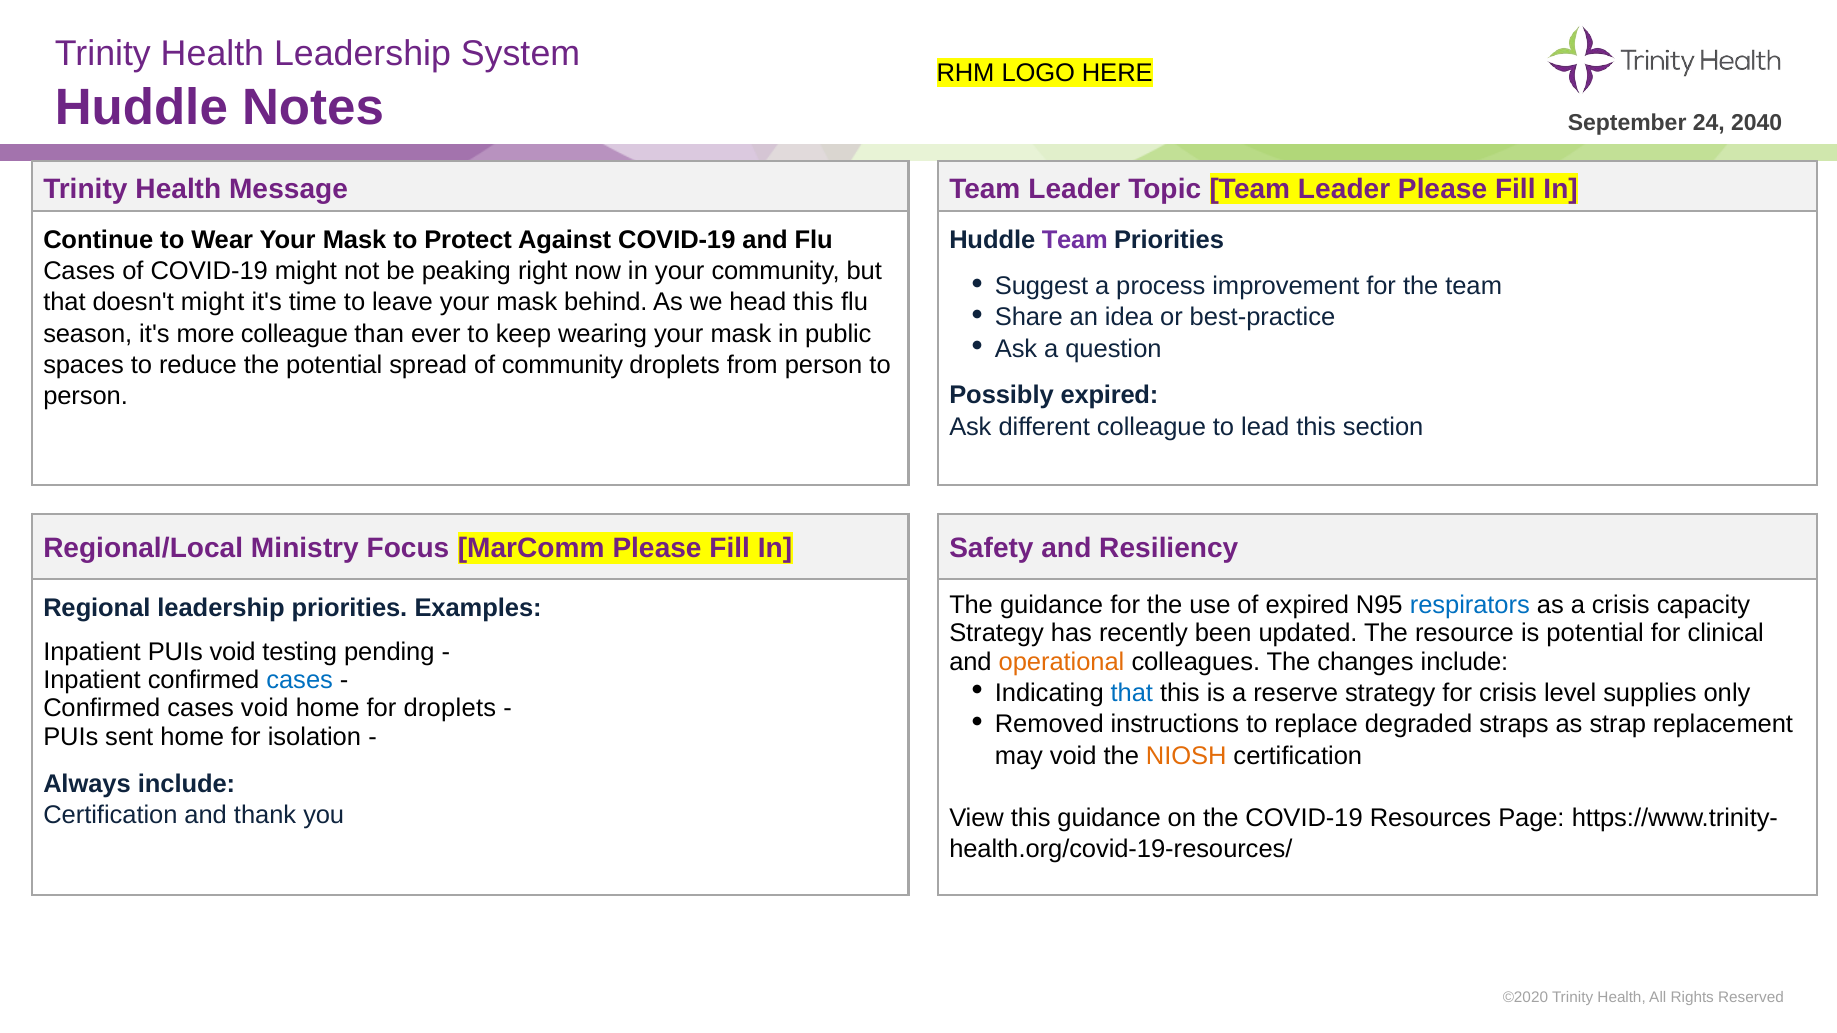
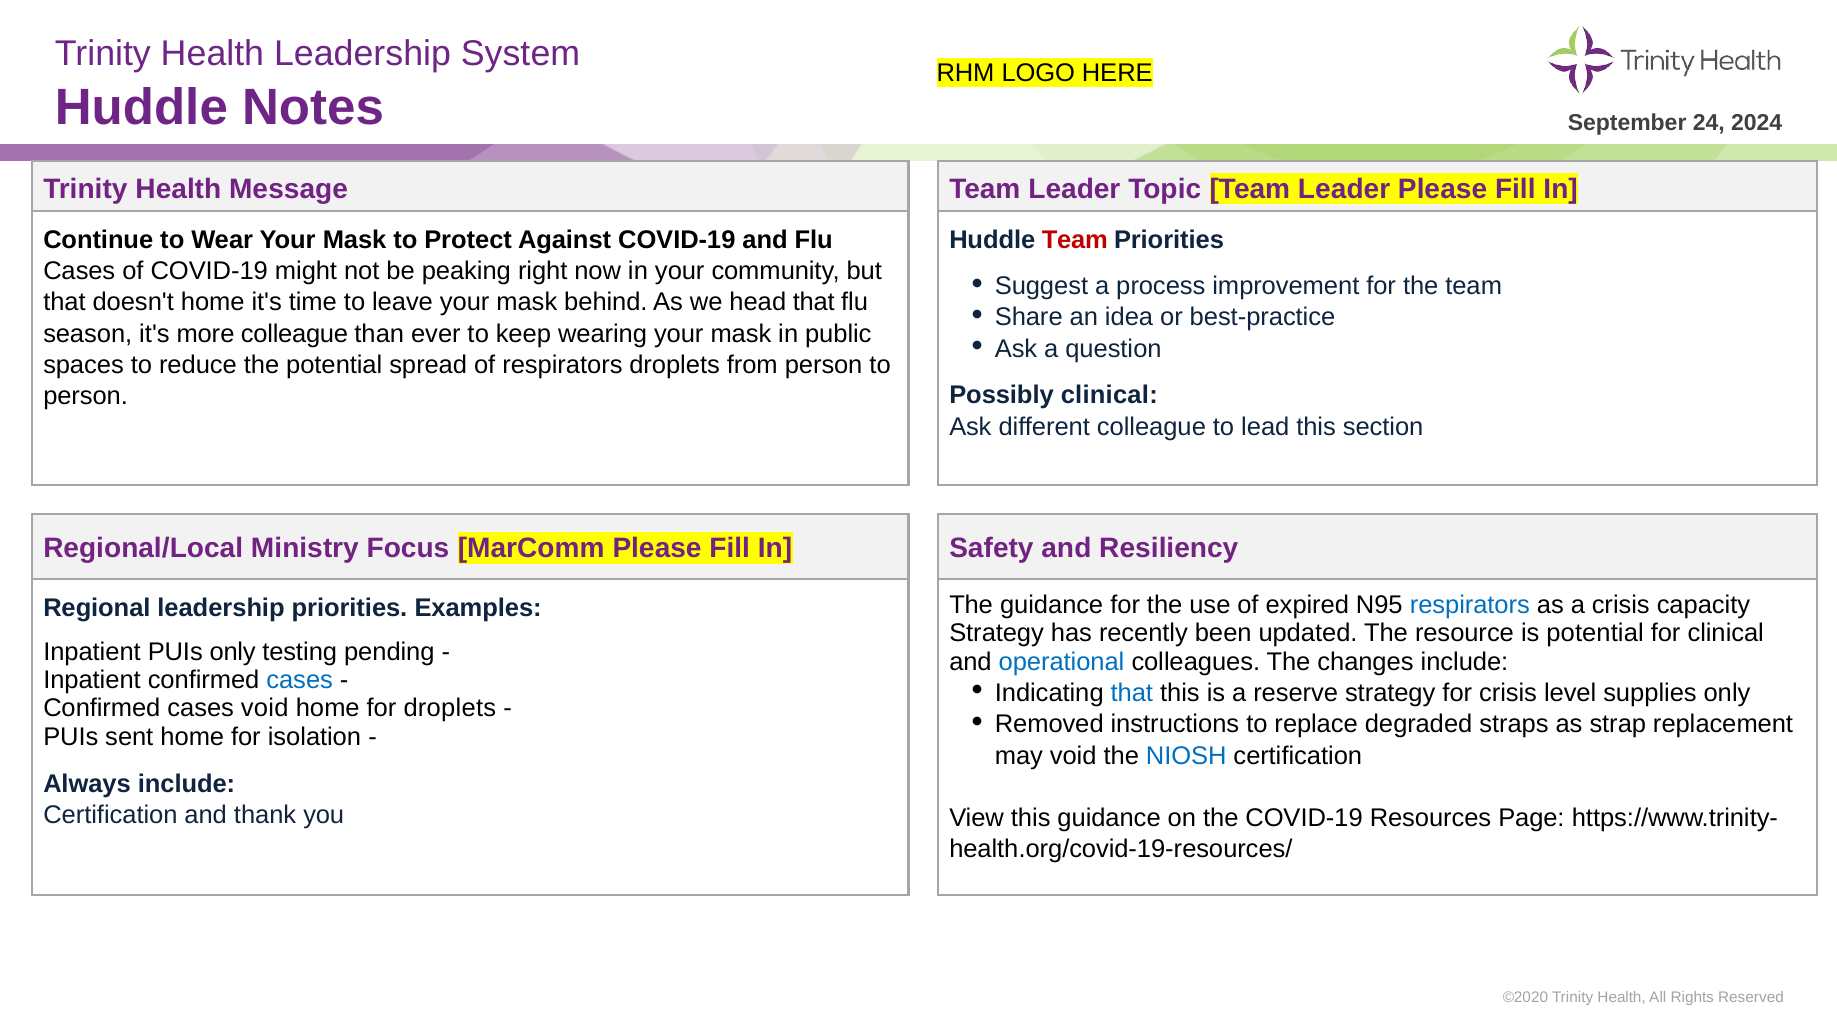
2040: 2040 -> 2024
Team at (1075, 240) colour: purple -> red
doesn't might: might -> home
head this: this -> that
of community: community -> respirators
Possibly expired: expired -> clinical
PUIs void: void -> only
operational colour: orange -> blue
NIOSH colour: orange -> blue
